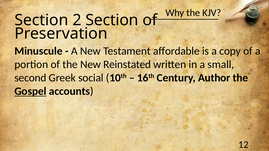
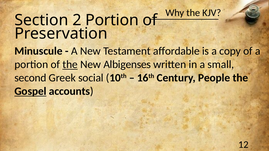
2 Section: Section -> Portion
the at (70, 65) underline: none -> present
Reinstated: Reinstated -> Albigenses
Author: Author -> People
